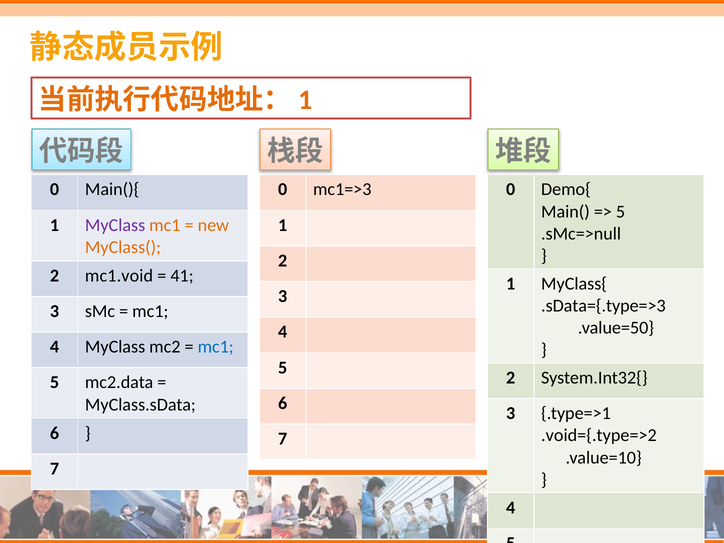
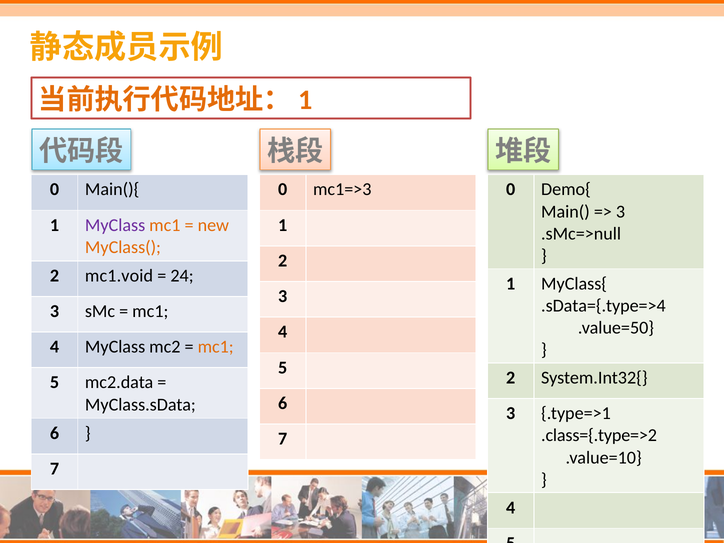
5 at (621, 212): 5 -> 3
41: 41 -> 24
.sData={.type=>3: .sData={.type=>3 -> .sData={.type=>4
mc1 at (216, 347) colour: blue -> orange
.void={.type=>2: .void={.type=>2 -> .class={.type=>2
